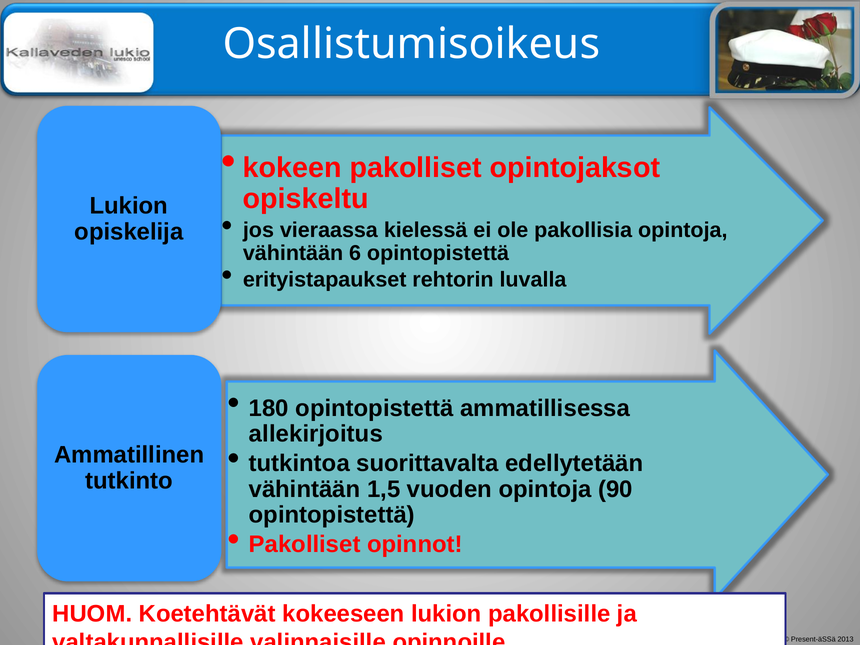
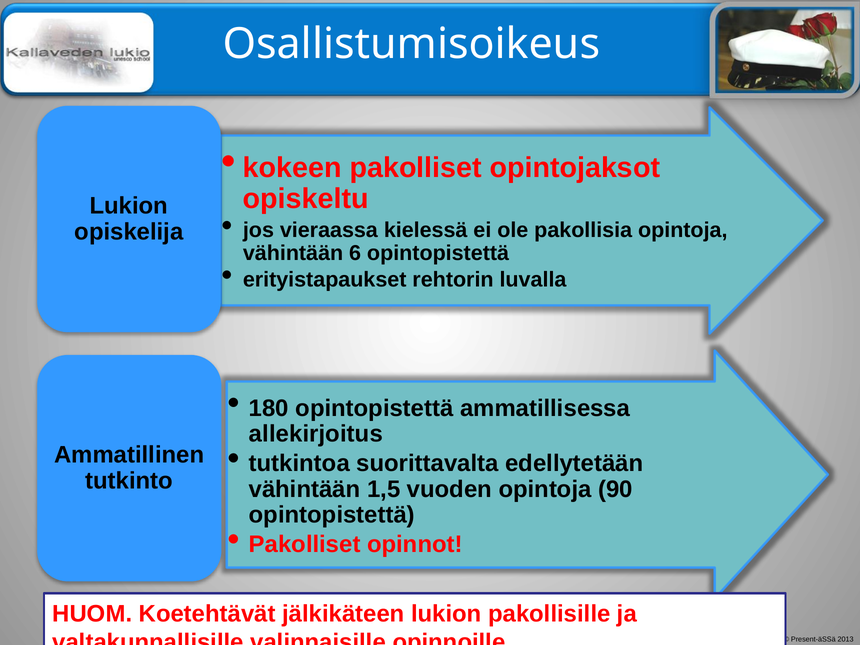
kokeeseen: kokeeseen -> jälkikäteen
